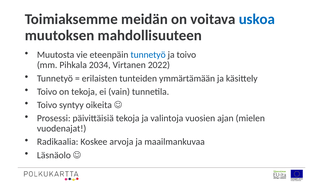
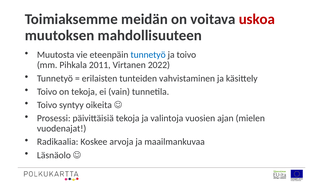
uskoa colour: blue -> red
2034: 2034 -> 2011
ymmärtämään: ymmärtämään -> vahvistaminen
